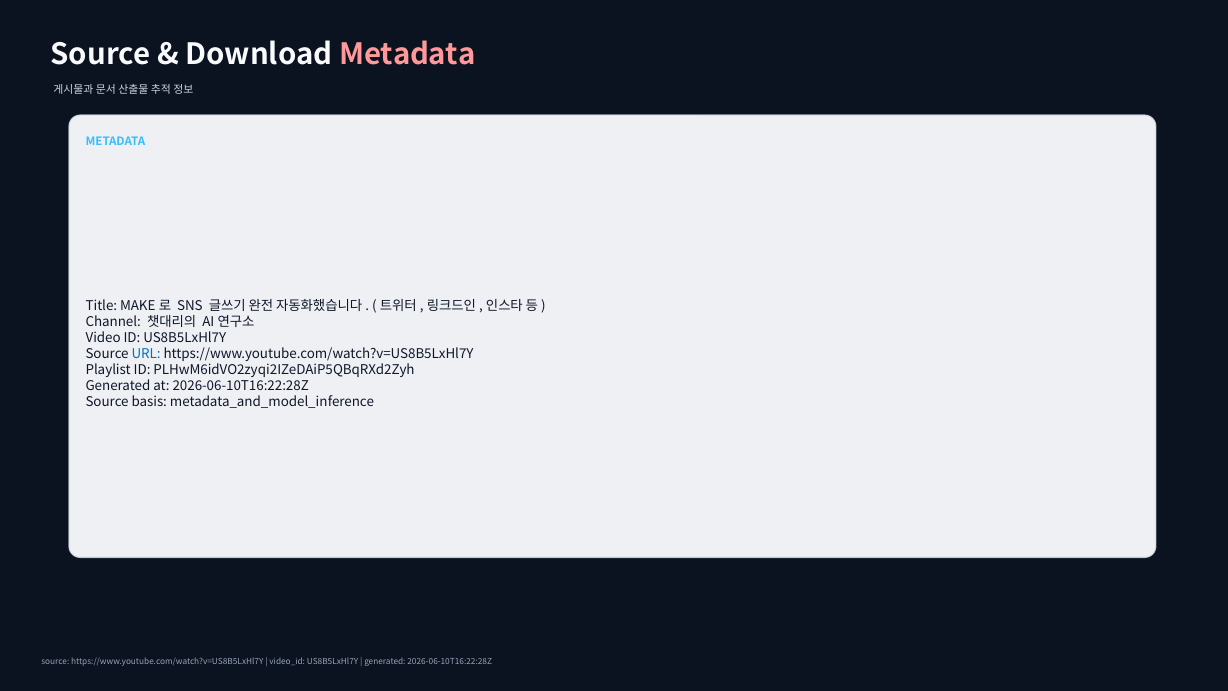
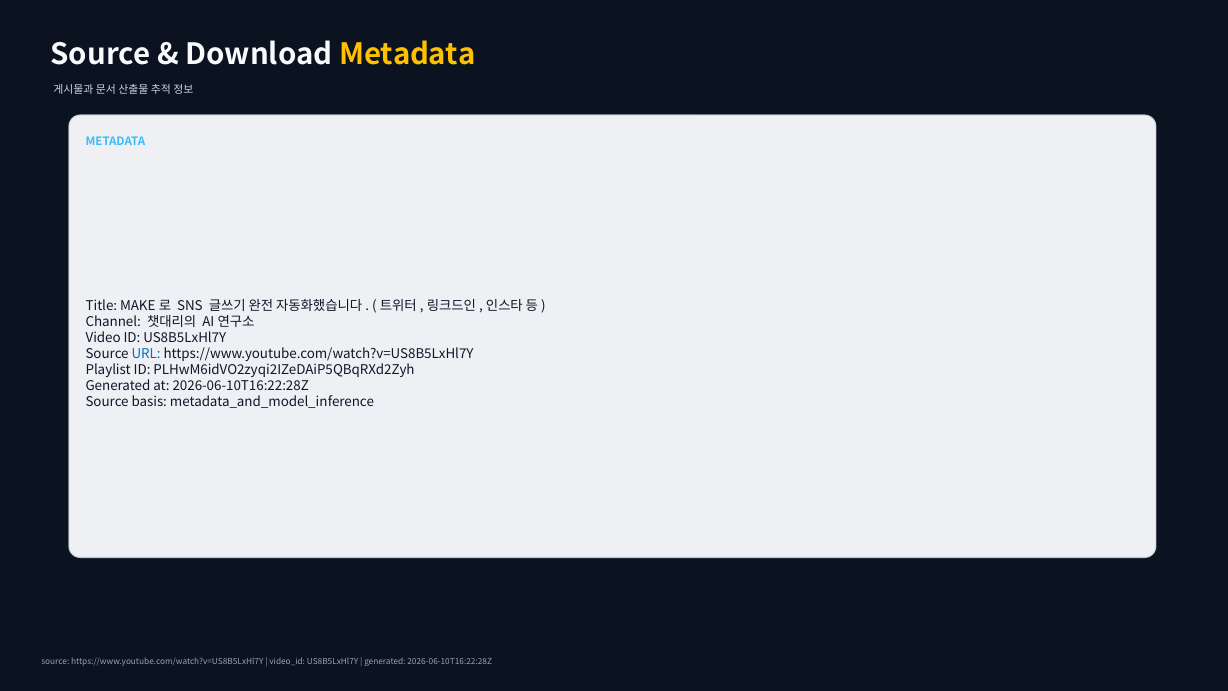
Metadata at (407, 55) colour: pink -> yellow
